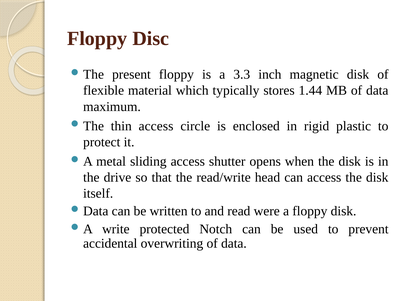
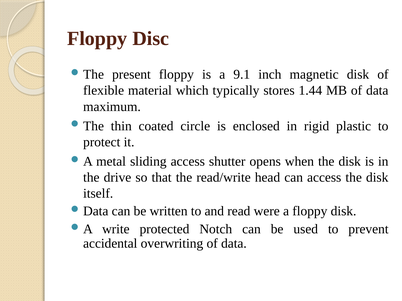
3.3: 3.3 -> 9.1
thin access: access -> coated
